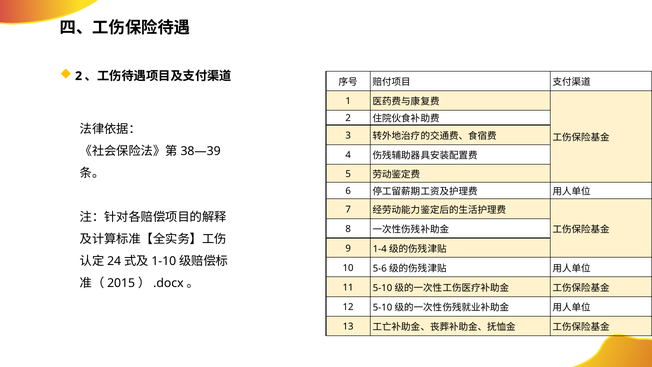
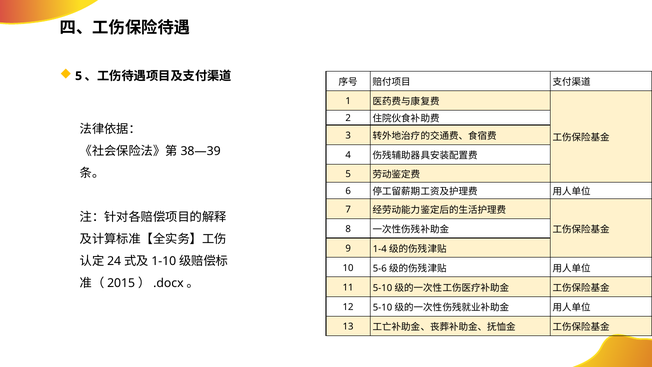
2 at (79, 76): 2 -> 5
